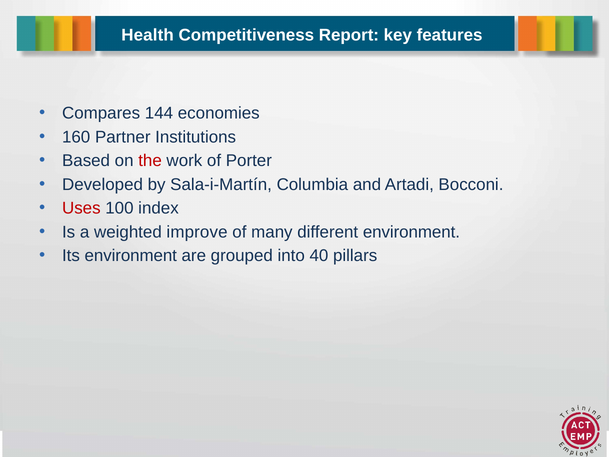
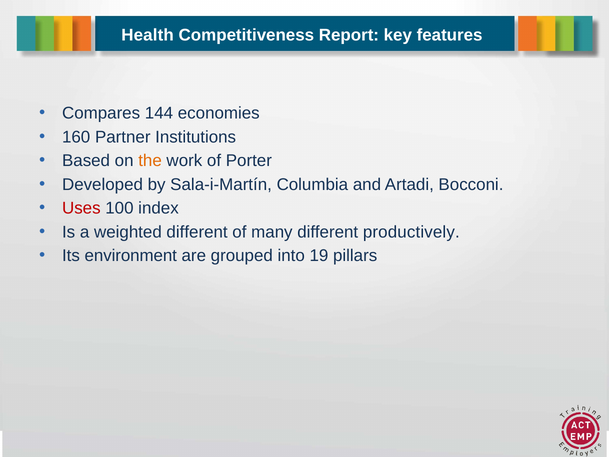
the colour: red -> orange
weighted improve: improve -> different
different environment: environment -> productively
40: 40 -> 19
